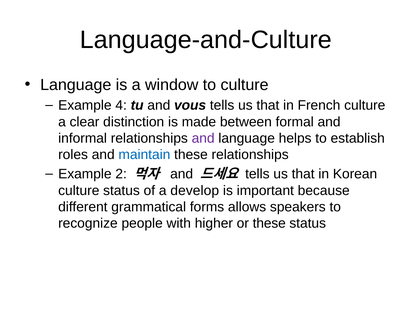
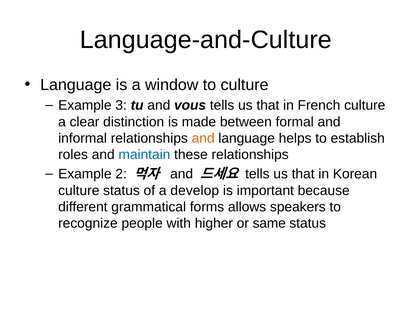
4: 4 -> 3
and at (203, 138) colour: purple -> orange
or these: these -> same
